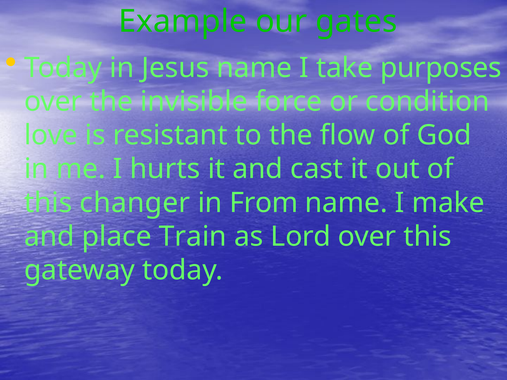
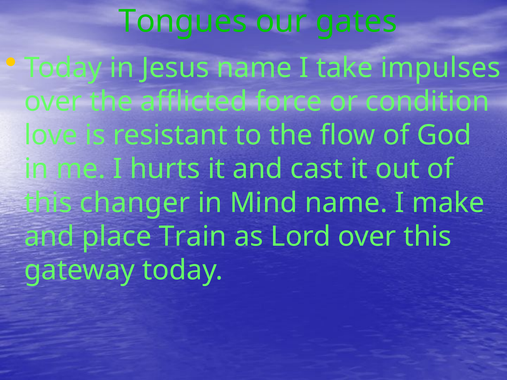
Example: Example -> Tongues
purposes: purposes -> impulses
invisible: invisible -> afflicted
From: From -> Mind
